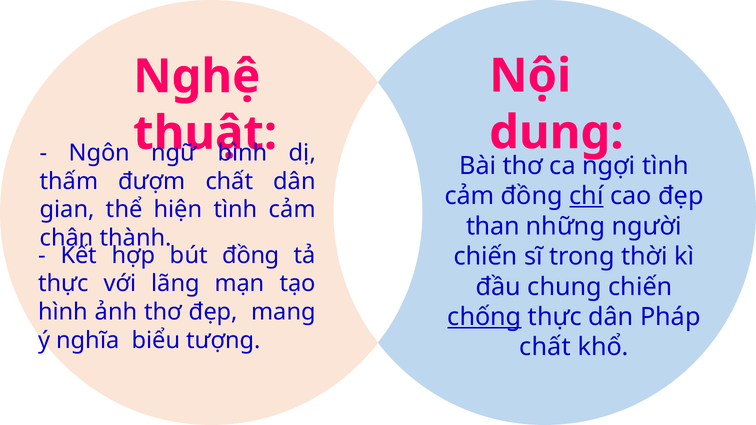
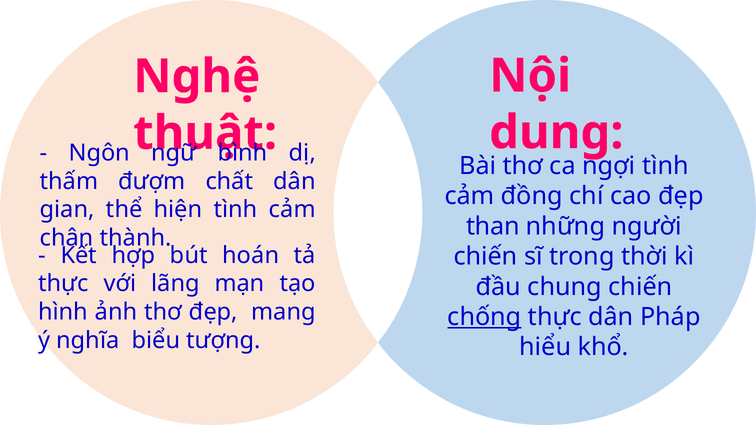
chí underline: present -> none
bút đồng: đồng -> hoán
chất at (545, 347): chất -> hiểu
